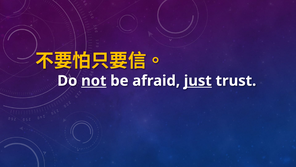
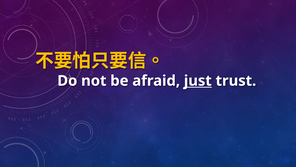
not underline: present -> none
